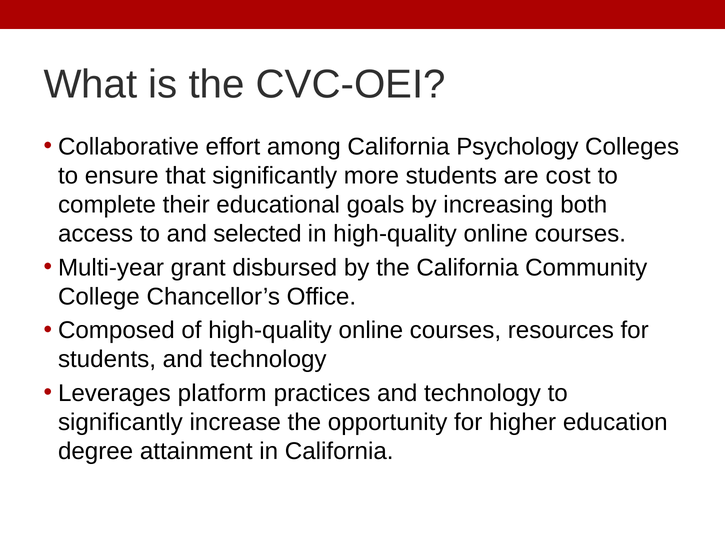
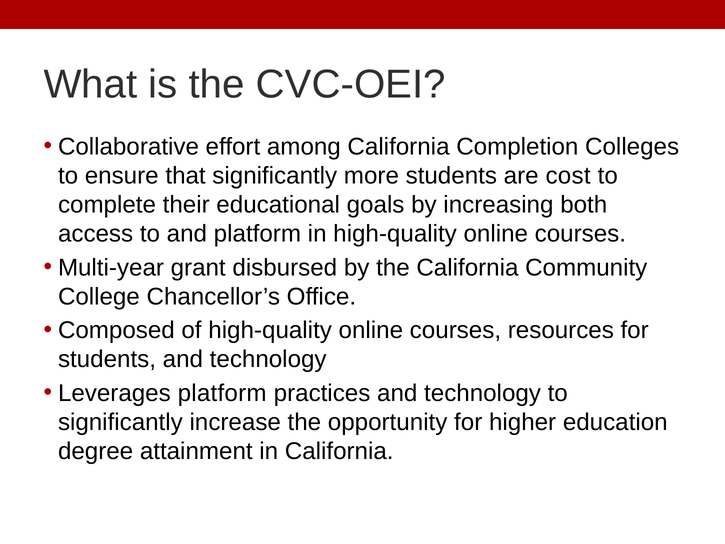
Psychology: Psychology -> Completion
and selected: selected -> platform
